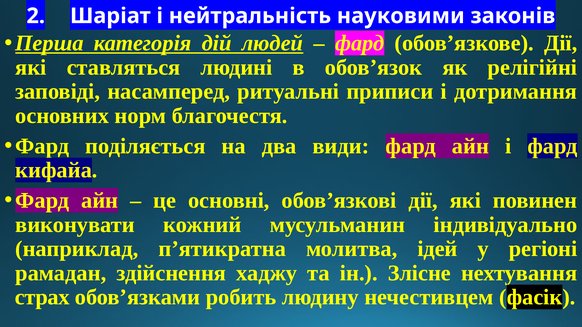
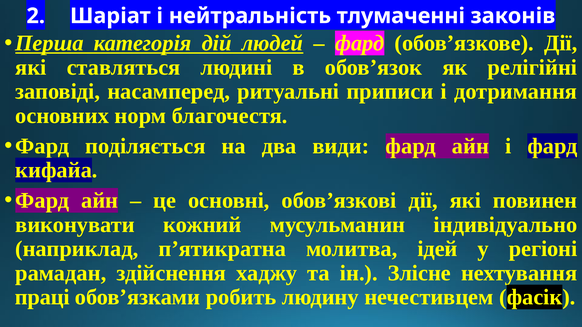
науковими: науковими -> тлумаченні
страх: страх -> праці
